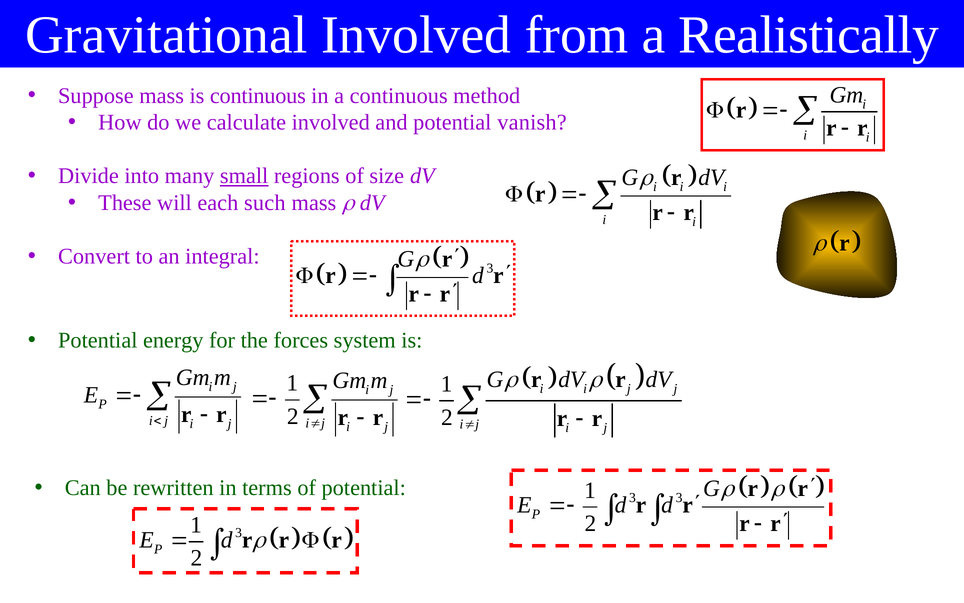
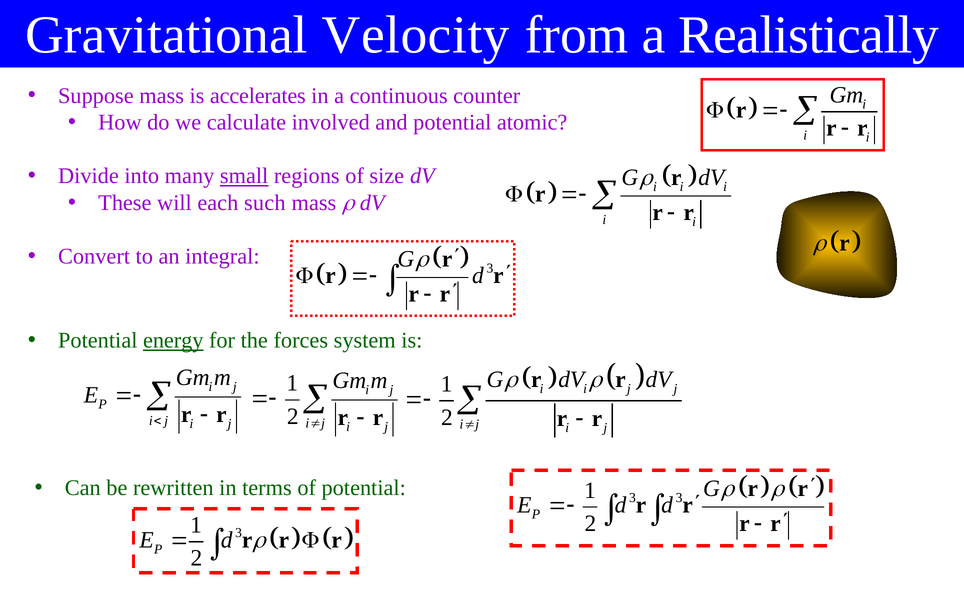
Gravitational Involved: Involved -> Velocity
is continuous: continuous -> accelerates
method: method -> counter
vanish: vanish -> atomic
energy underline: none -> present
